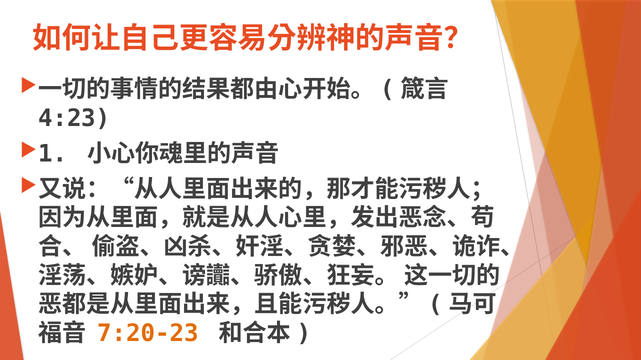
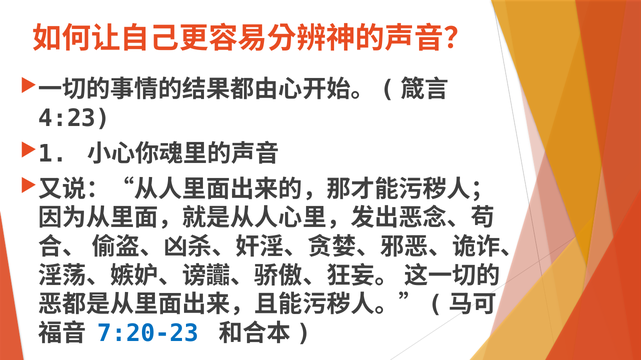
7:20-23 colour: orange -> blue
